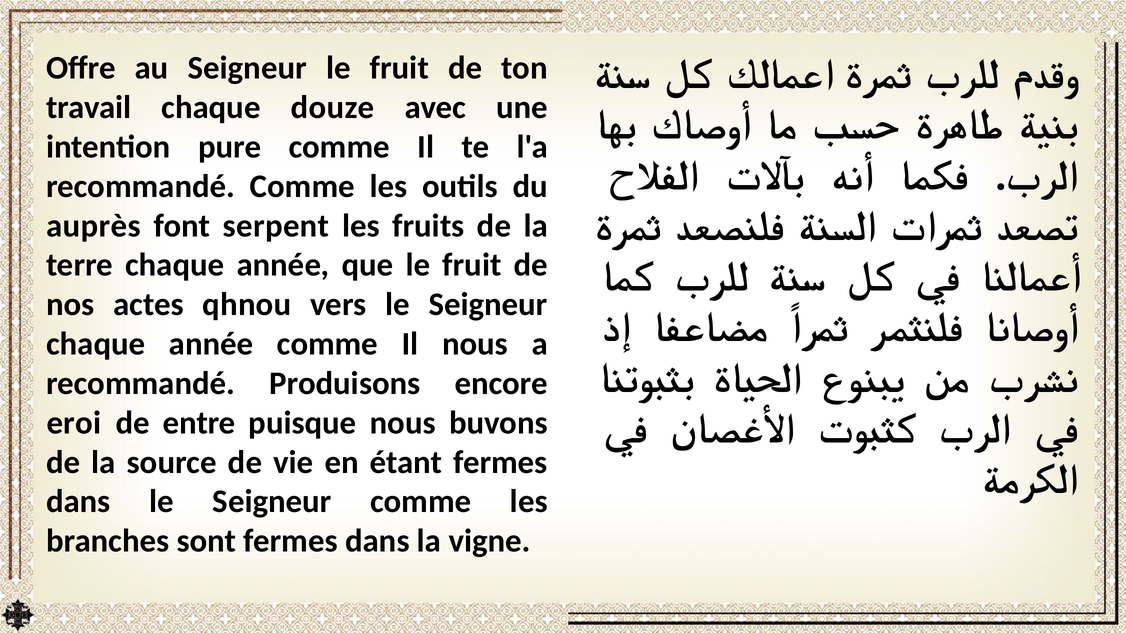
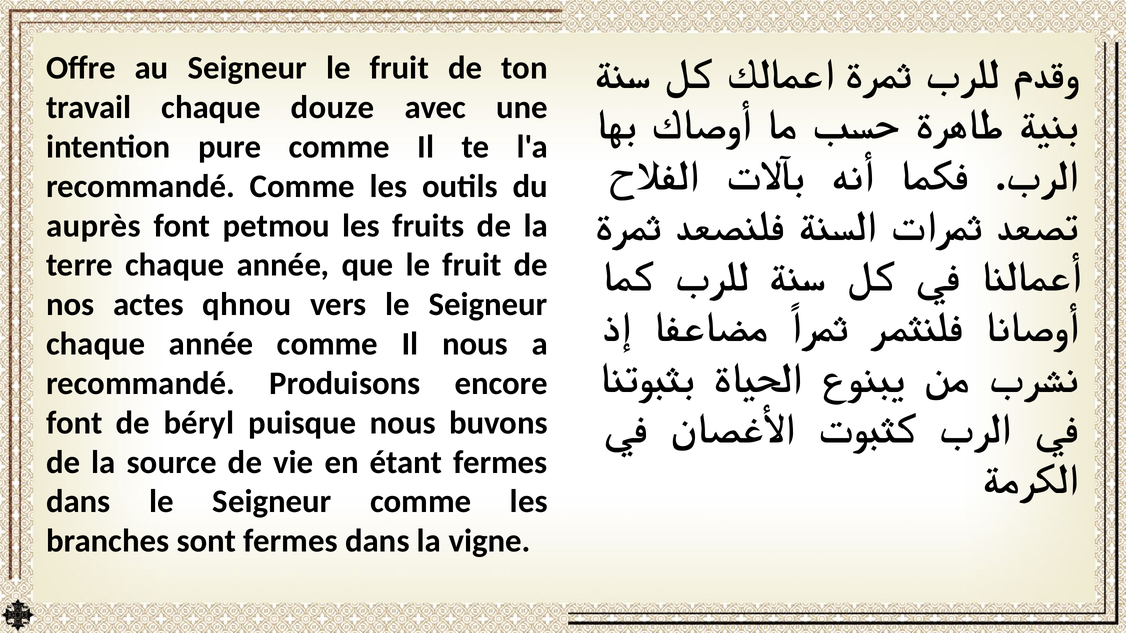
serpent: serpent -> petmou
eroi at (74, 423): eroi -> font
entre: entre -> béryl
